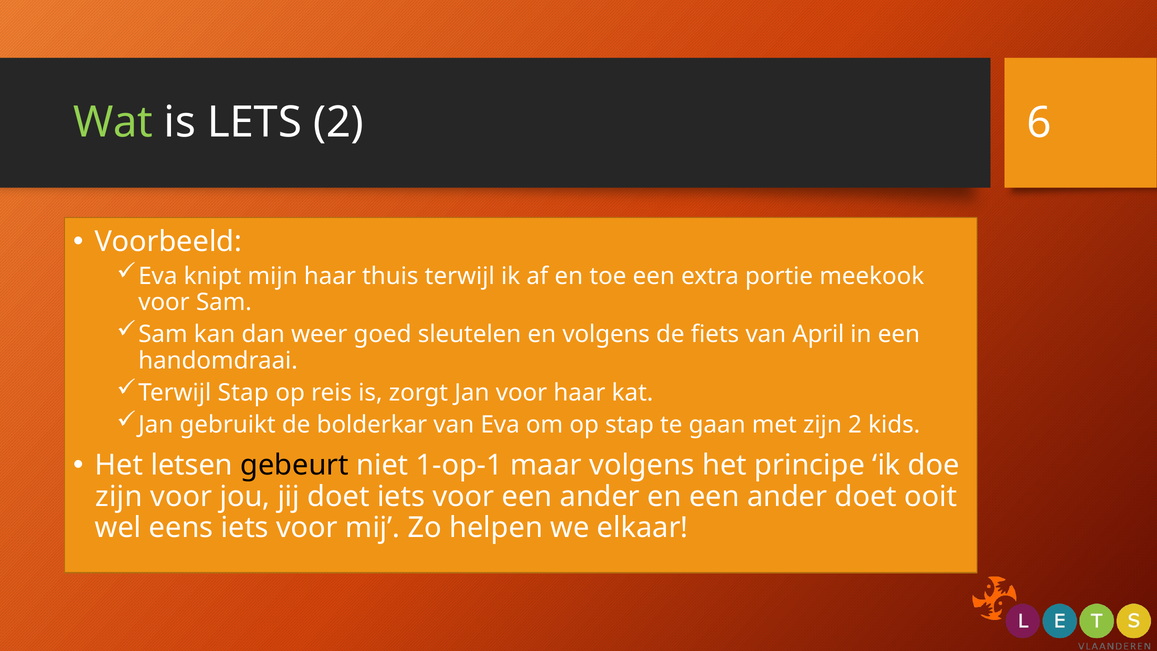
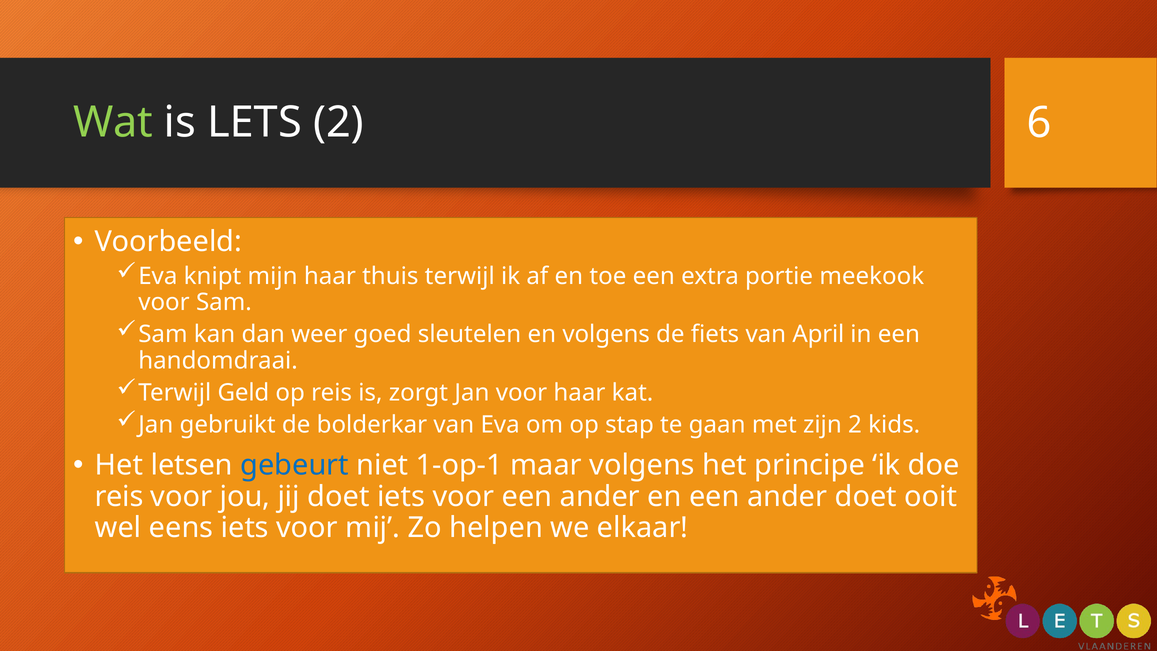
Terwijl Stap: Stap -> Geld
gebeurt colour: black -> blue
zijn at (119, 497): zijn -> reis
